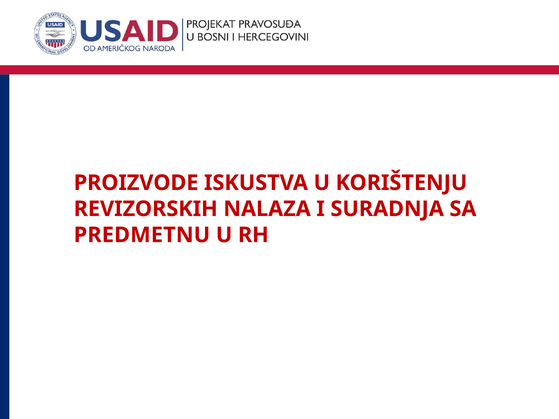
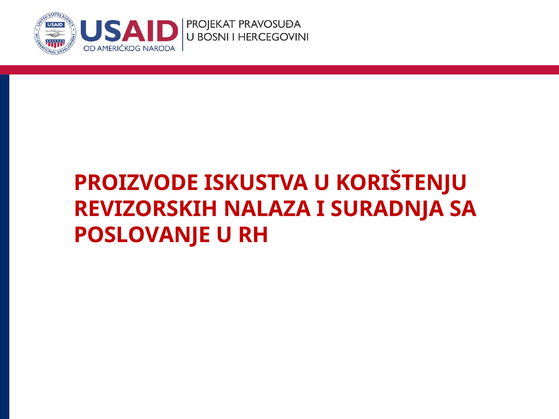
PREDMETNU: PREDMETNU -> POSLOVANJE
